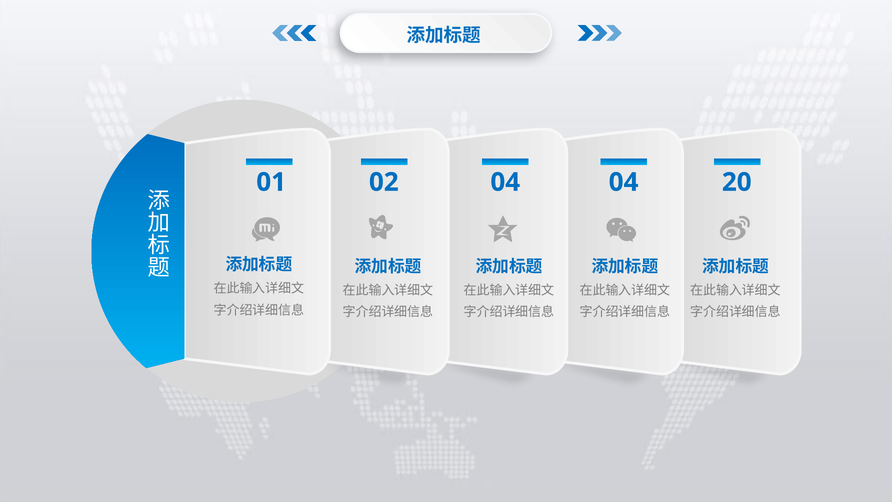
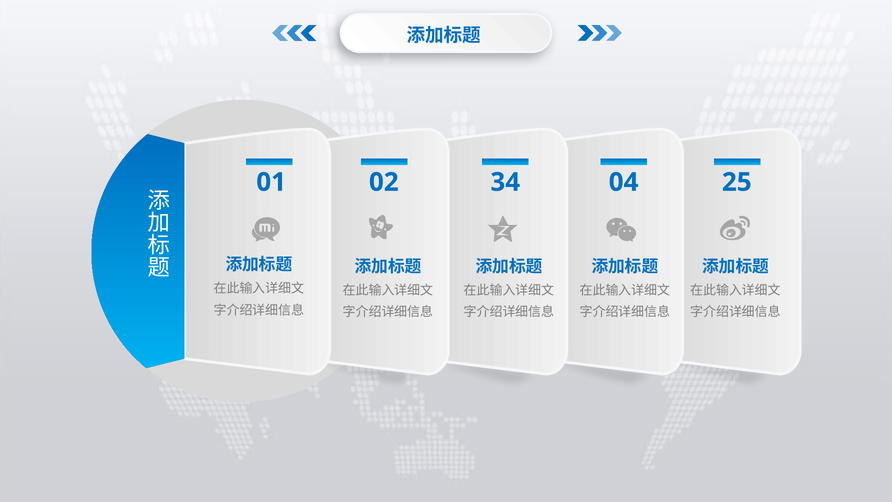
02 04: 04 -> 34
20: 20 -> 25
